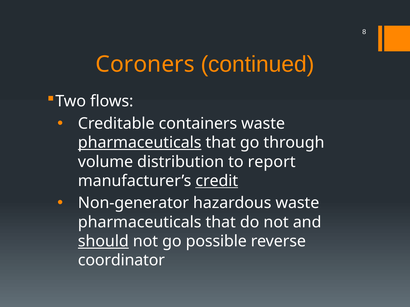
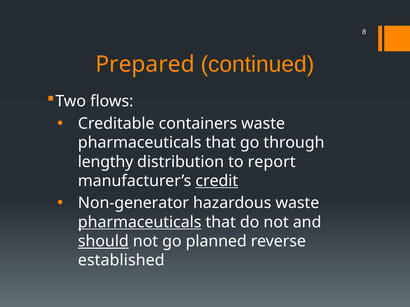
Coroners: Coroners -> Prepared
pharmaceuticals at (140, 143) underline: present -> none
volume: volume -> lengthy
pharmaceuticals at (140, 222) underline: none -> present
possible: possible -> planned
coordinator: coordinator -> established
